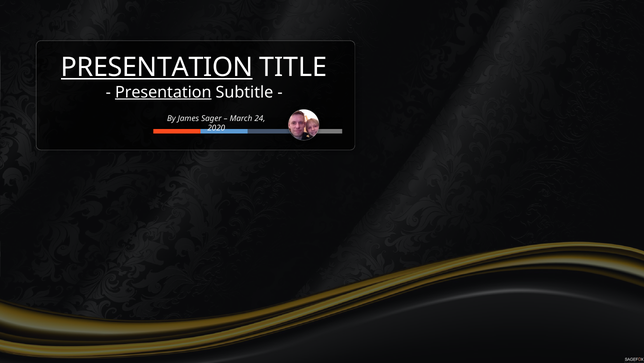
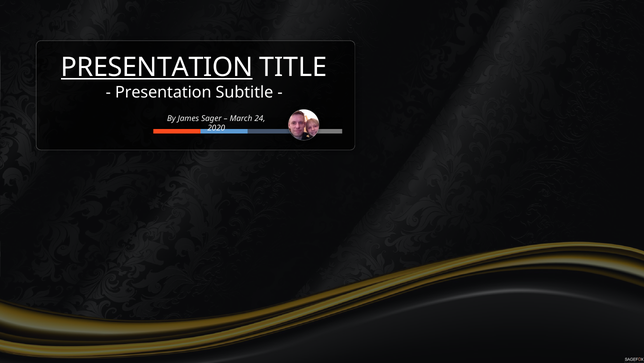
Presentation at (163, 92) underline: present -> none
